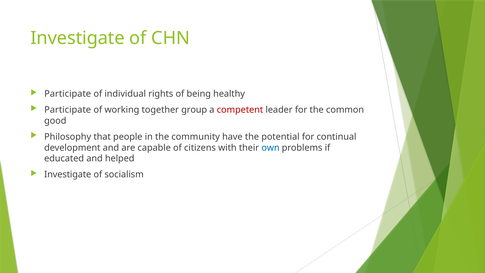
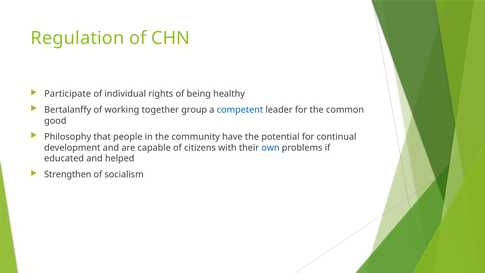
Investigate at (78, 38): Investigate -> Regulation
Participate at (68, 110): Participate -> Bertalanffy
competent colour: red -> blue
Investigate at (68, 175): Investigate -> Strengthen
